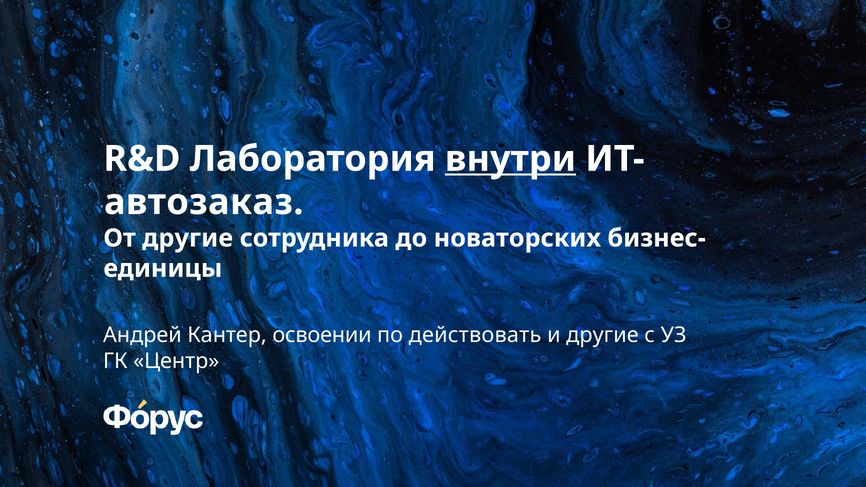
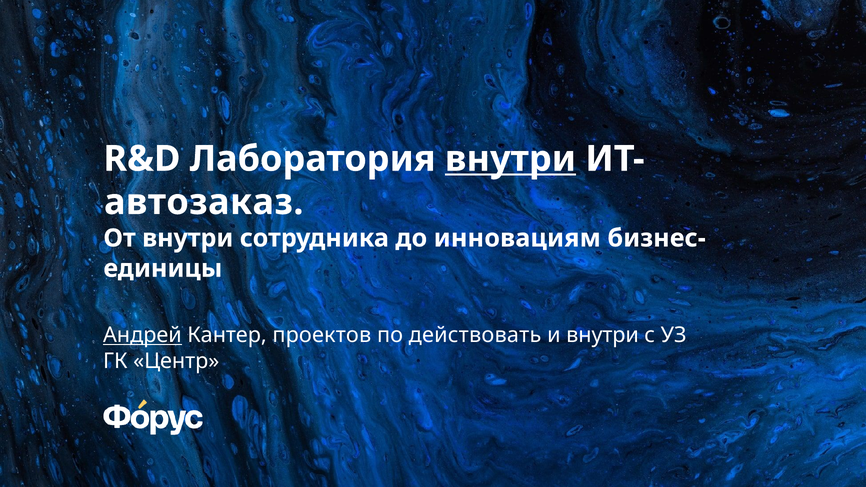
От другие: другие -> внутри
новаторских: новаторских -> инновациям
Андрей underline: none -> present
освоении: освоении -> проектов
и другие: другие -> внутри
